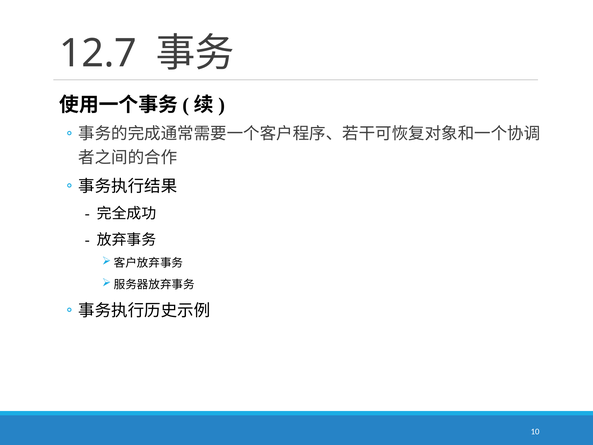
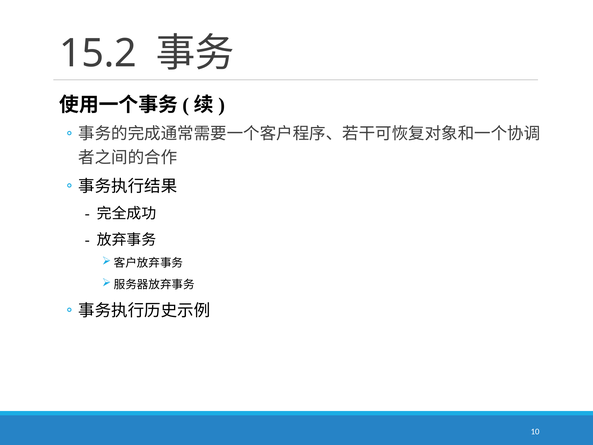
12.7: 12.7 -> 15.2
